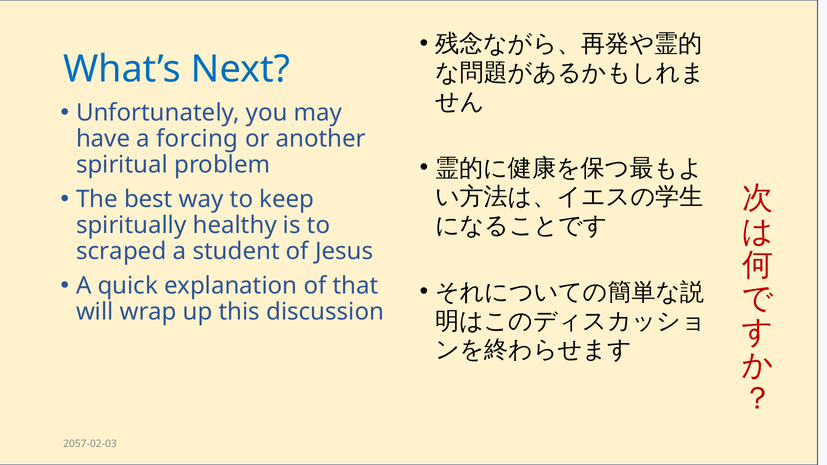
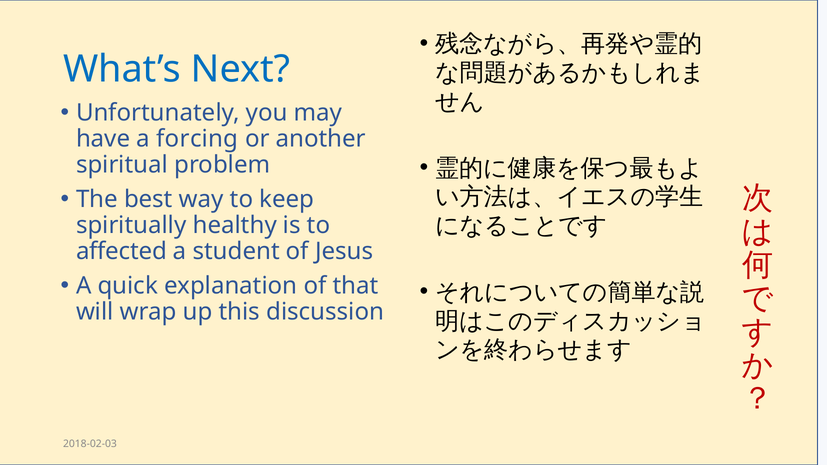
scraped: scraped -> affected
2057-02-03: 2057-02-03 -> 2018-02-03
